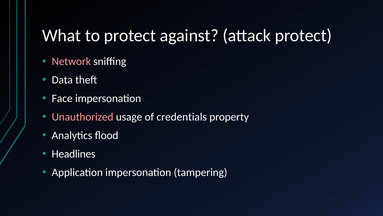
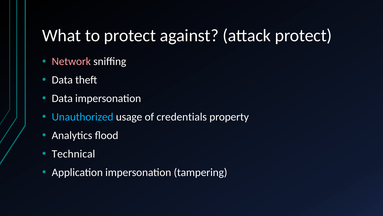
Face at (62, 98): Face -> Data
Unauthorized colour: pink -> light blue
Headlines: Headlines -> Technical
